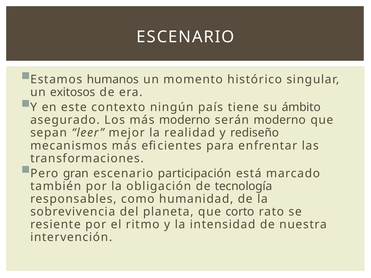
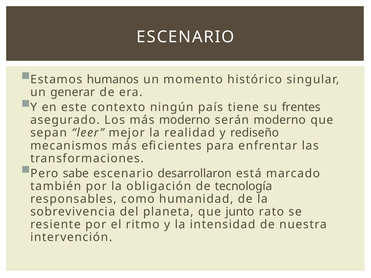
exitosos: exitosos -> generar
ámbito: ámbito -> frentes
gran: gran -> sabe
participación: participación -> desarrollaron
corto: corto -> junto
